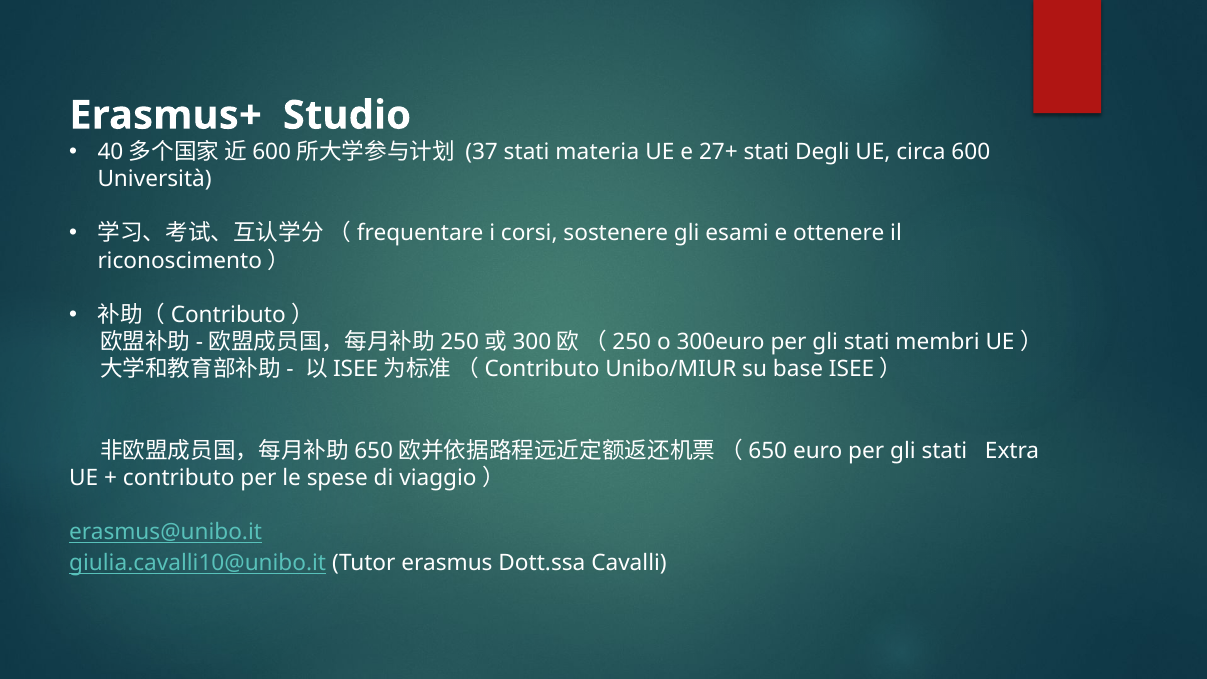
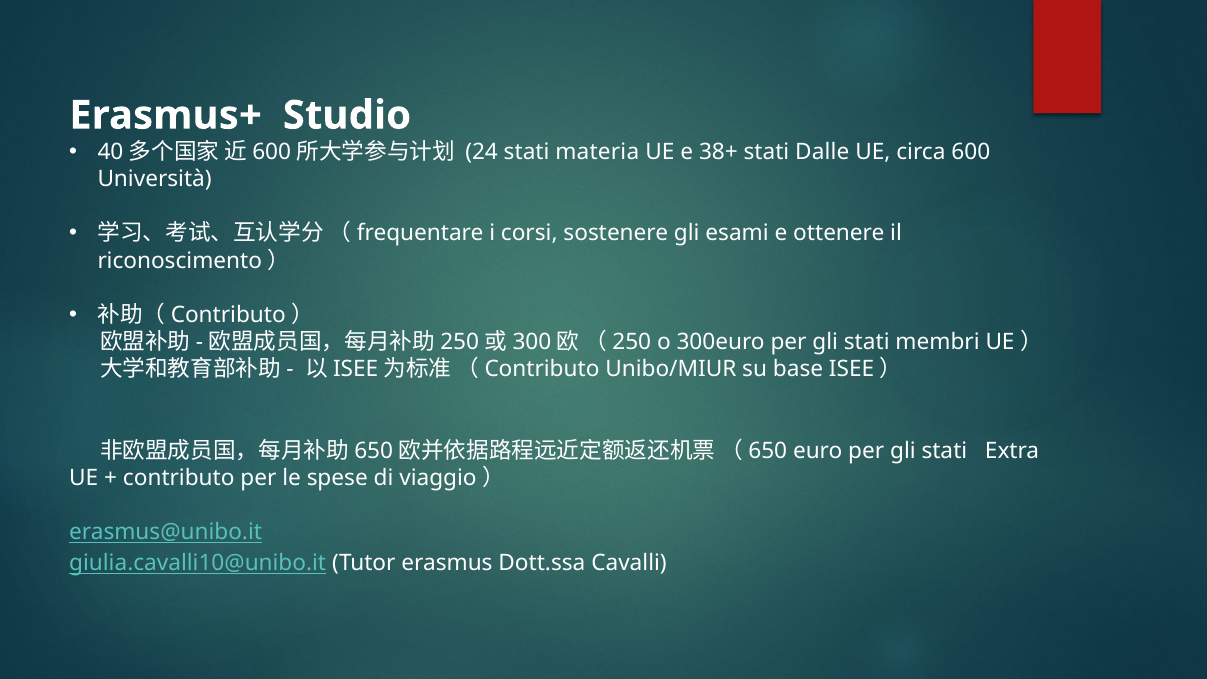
37: 37 -> 24
27+: 27+ -> 38+
Degli: Degli -> Dalle
